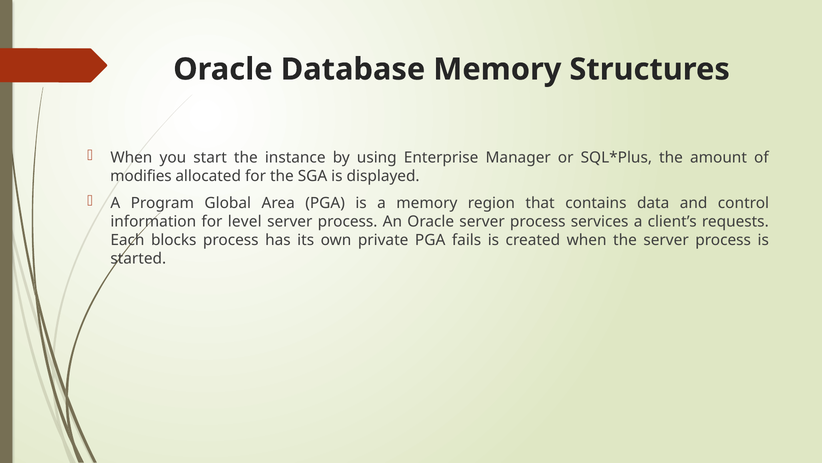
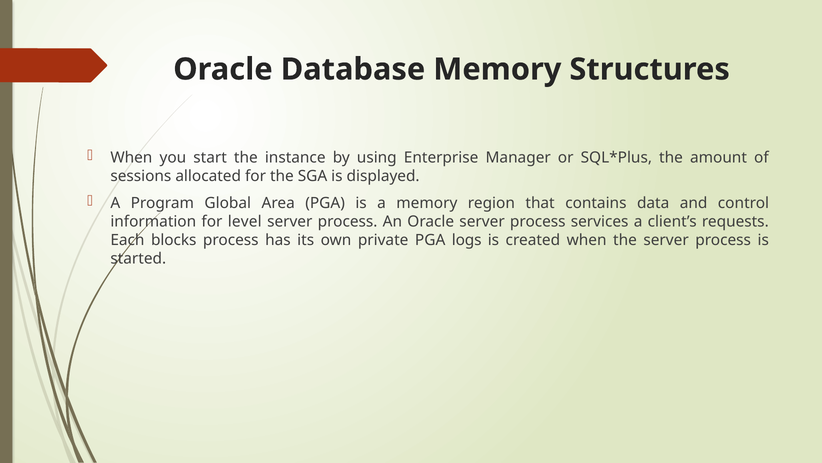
modifies: modifies -> sessions
fails: fails -> logs
